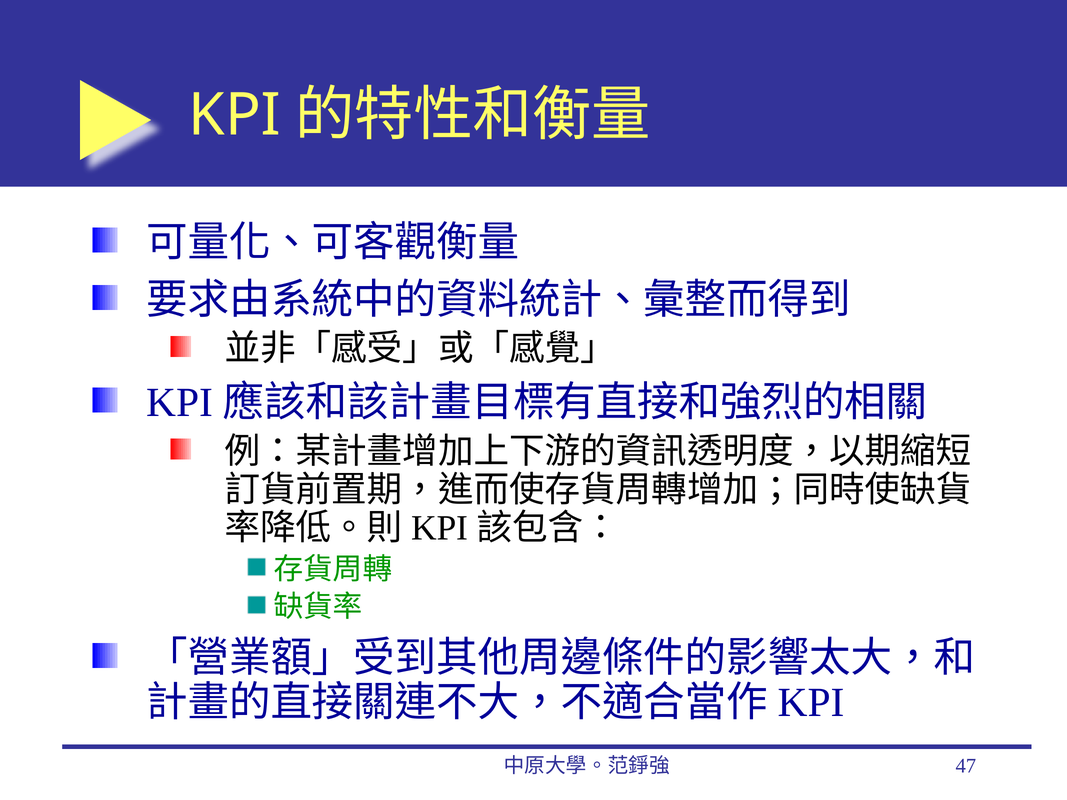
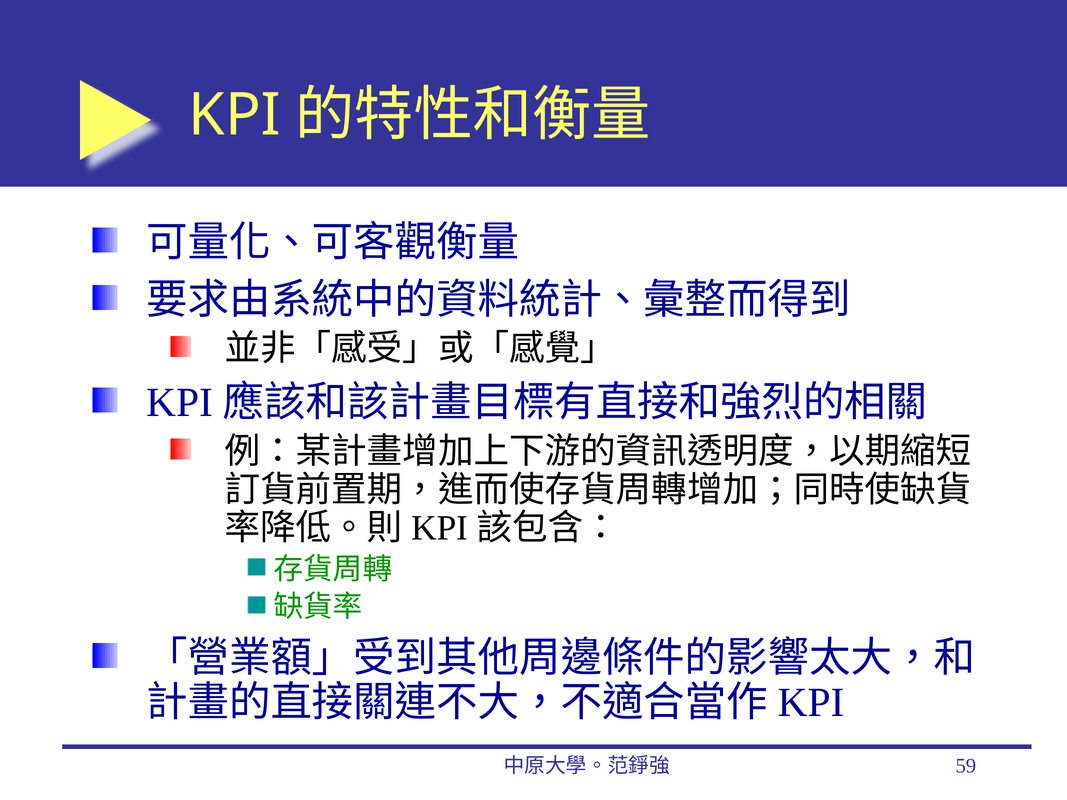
47: 47 -> 59
